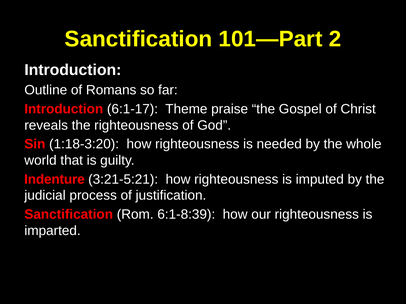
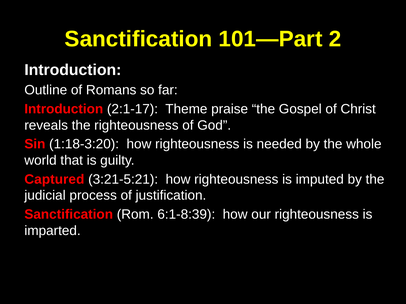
6:1-17: 6:1-17 -> 2:1-17
Indenture: Indenture -> Captured
